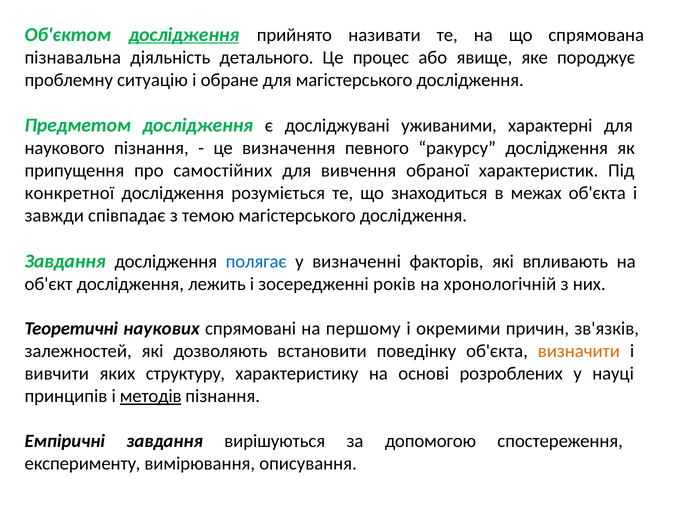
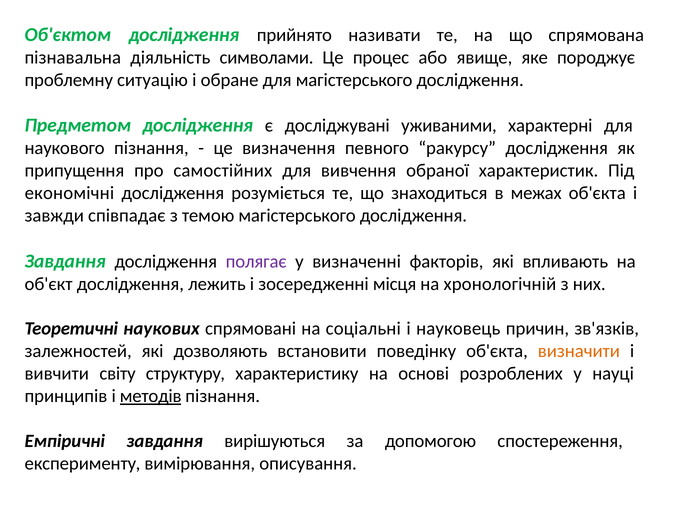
дослідження at (184, 35) underline: present -> none
детального: детального -> символами
конкретної: конкретної -> економічні
полягає colour: blue -> purple
років: років -> місця
першому: першому -> соціальні
окремими: окремими -> науковець
яких: яких -> світу
